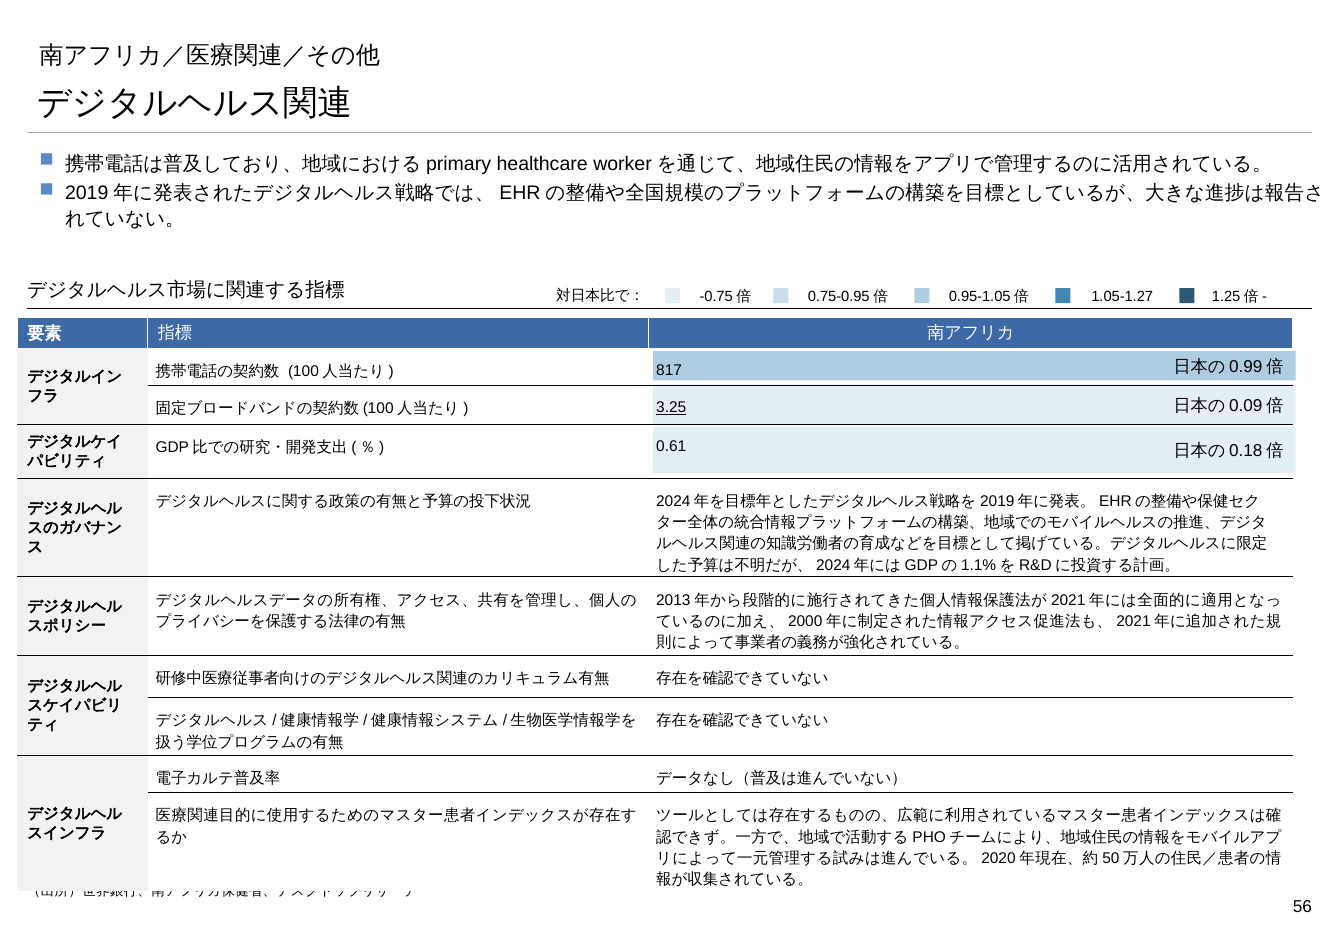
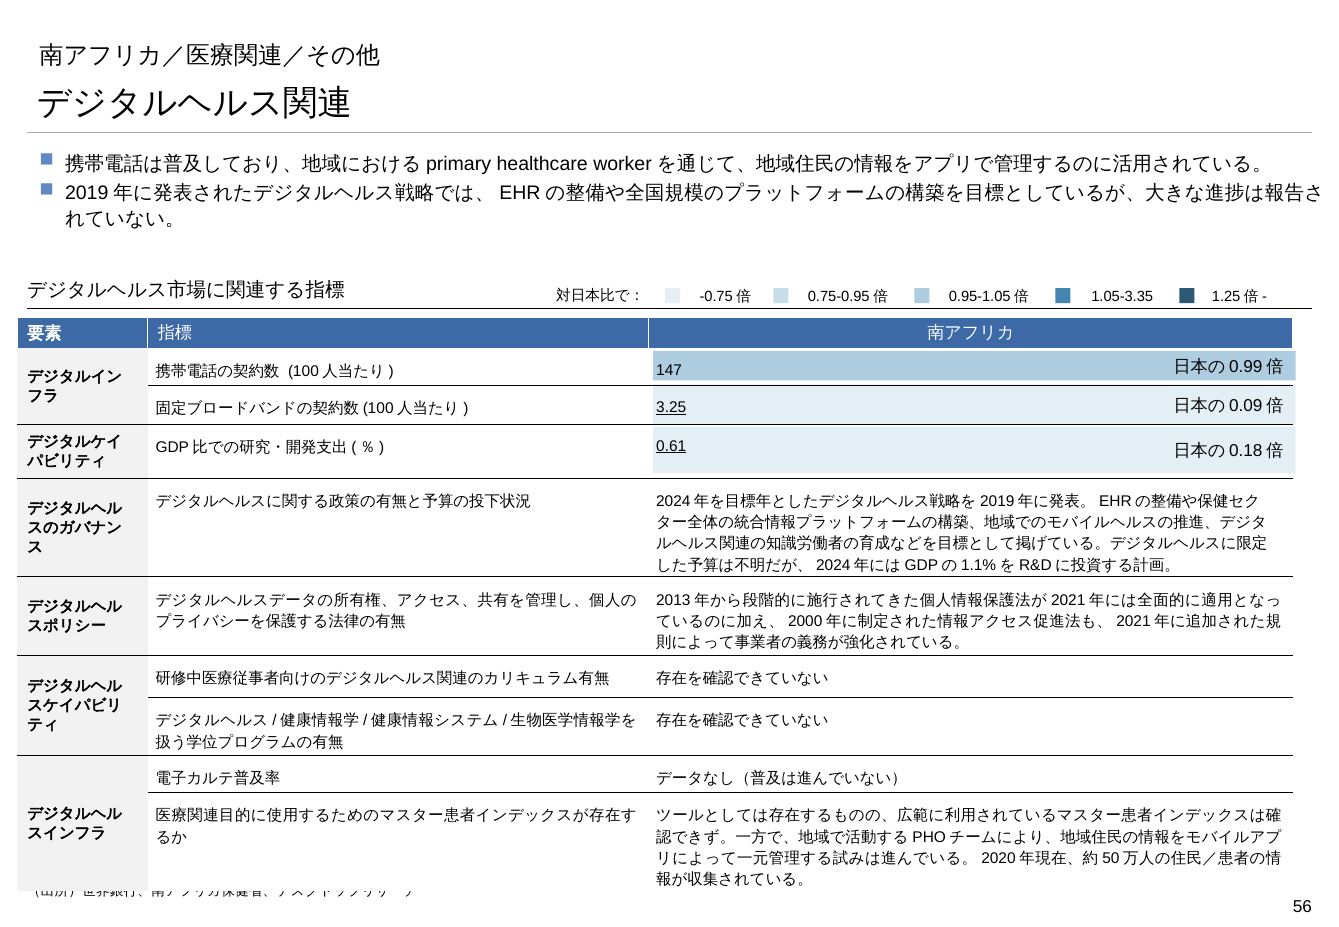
1.05-1.27: 1.05-1.27 -> 1.05-3.35
817: 817 -> 147
0.61 underline: none -> present
